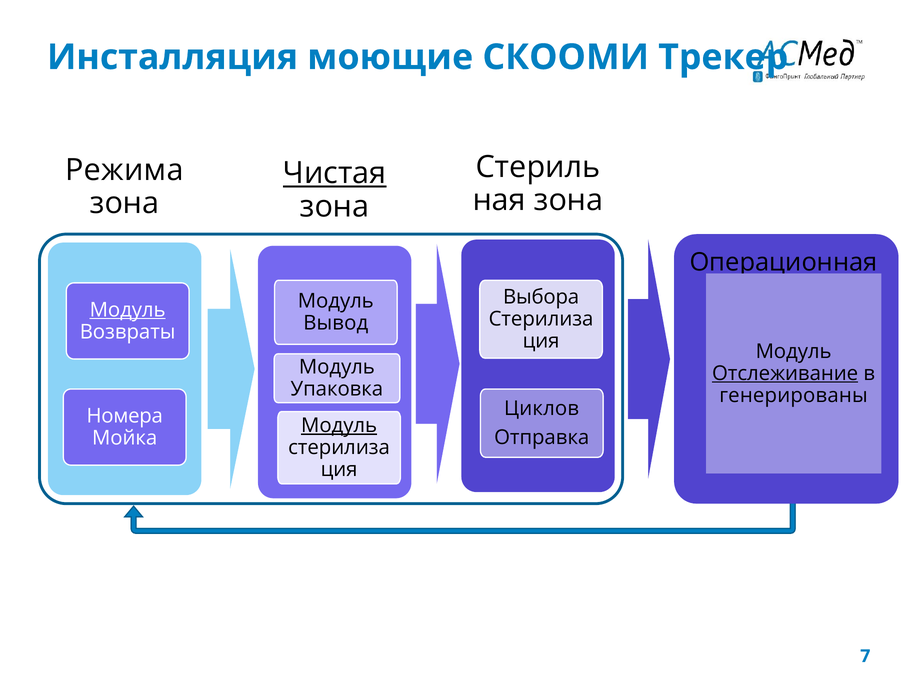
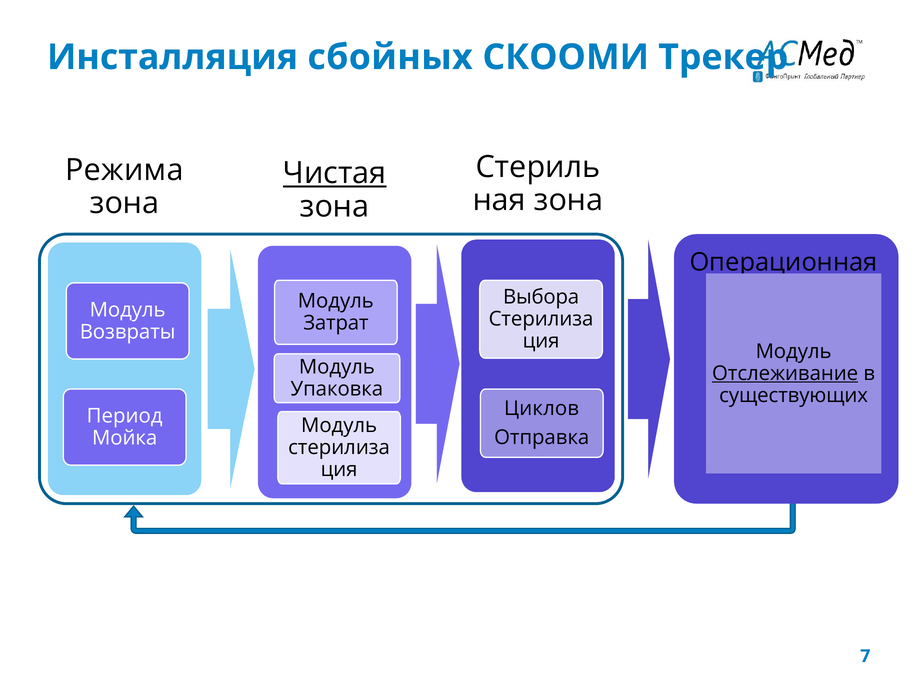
моющие: моющие -> сбойных
Модуль at (128, 310) underline: present -> none
Вывод: Вывод -> Затрат
генерированы: генерированы -> существующих
Номера: Номера -> Период
Модуль at (339, 425) underline: present -> none
